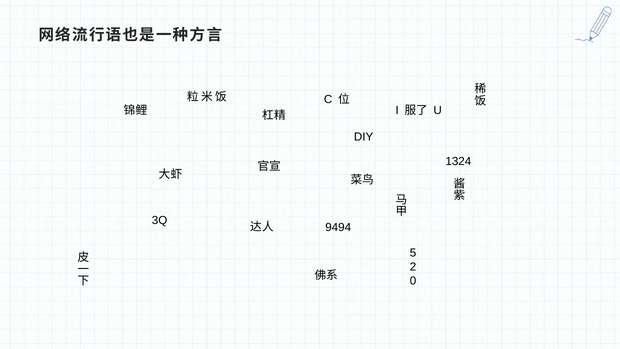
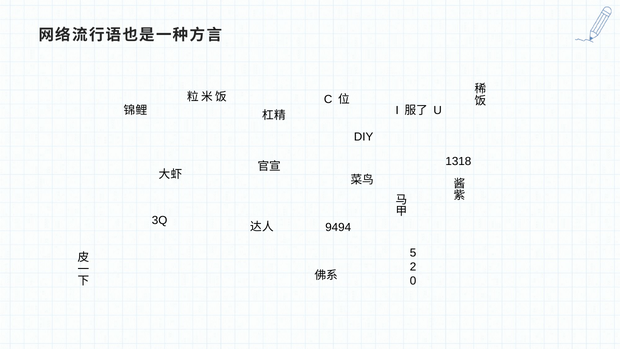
1324: 1324 -> 1318
